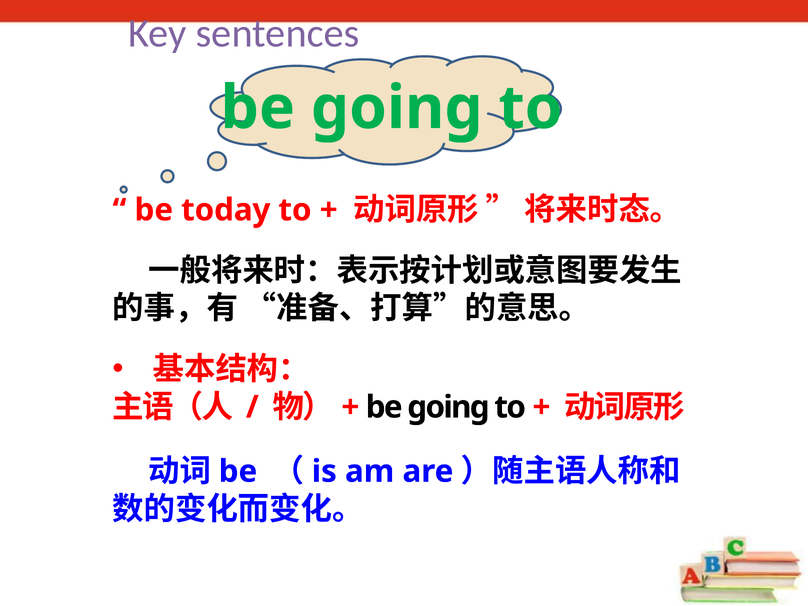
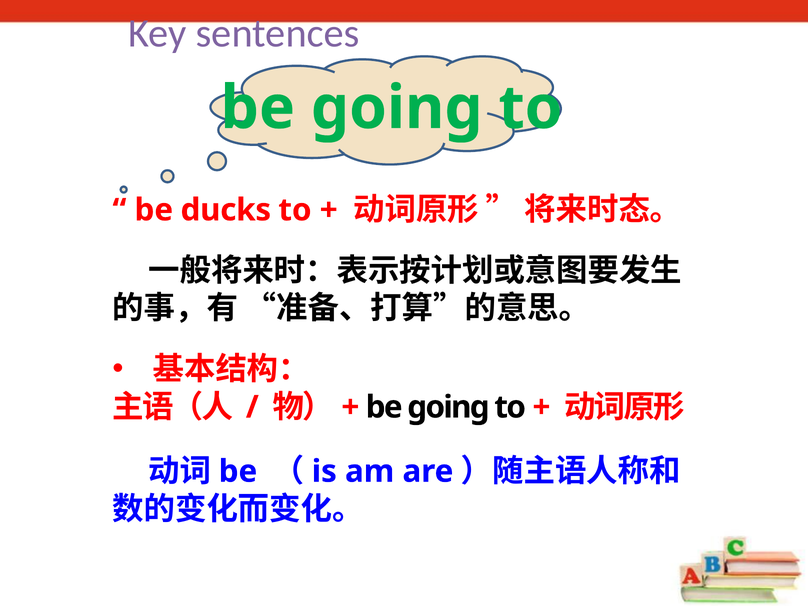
today: today -> ducks
